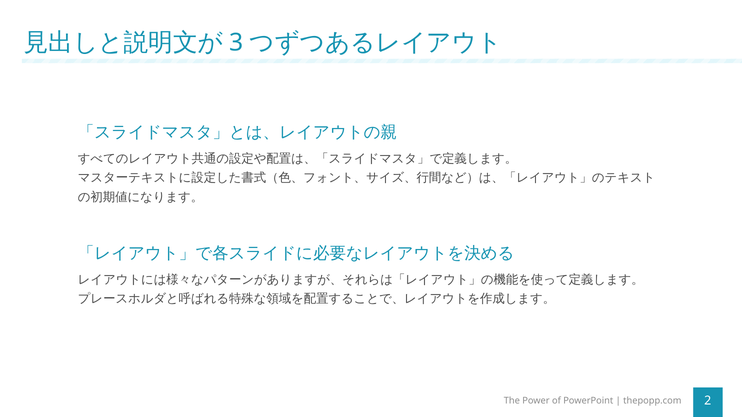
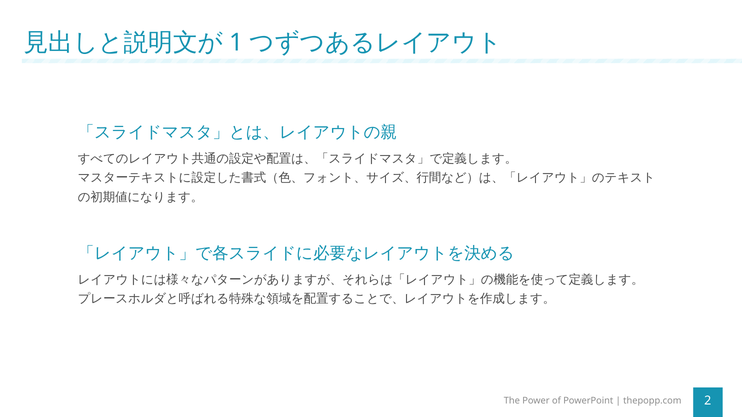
3: 3 -> 1
